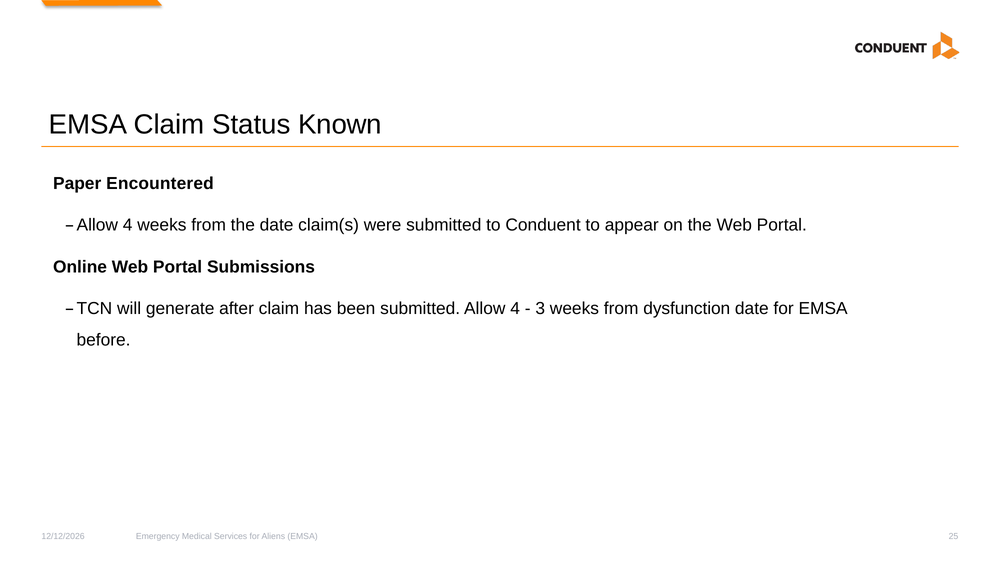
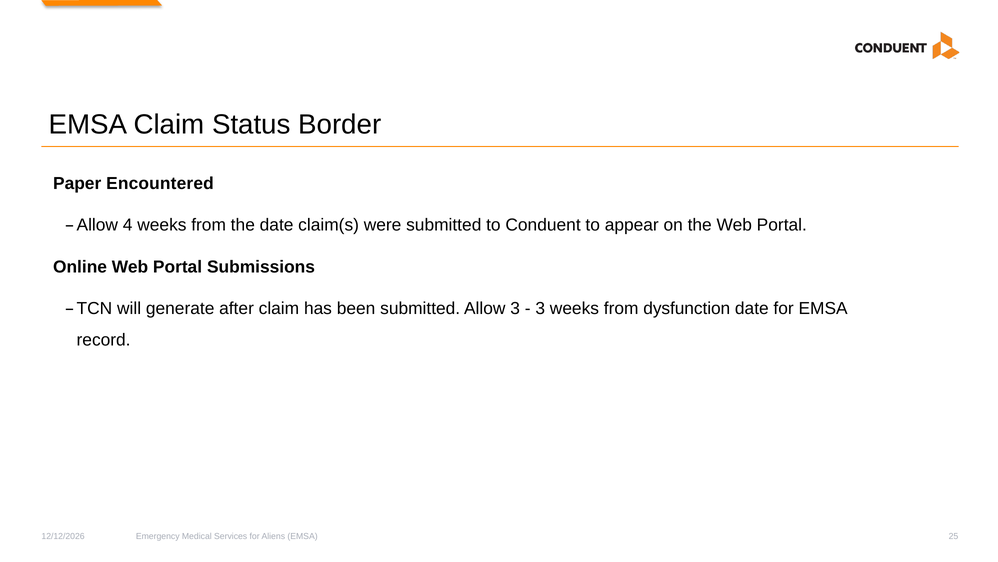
Known: Known -> Border
submitted Allow 4: 4 -> 3
before: before -> record
